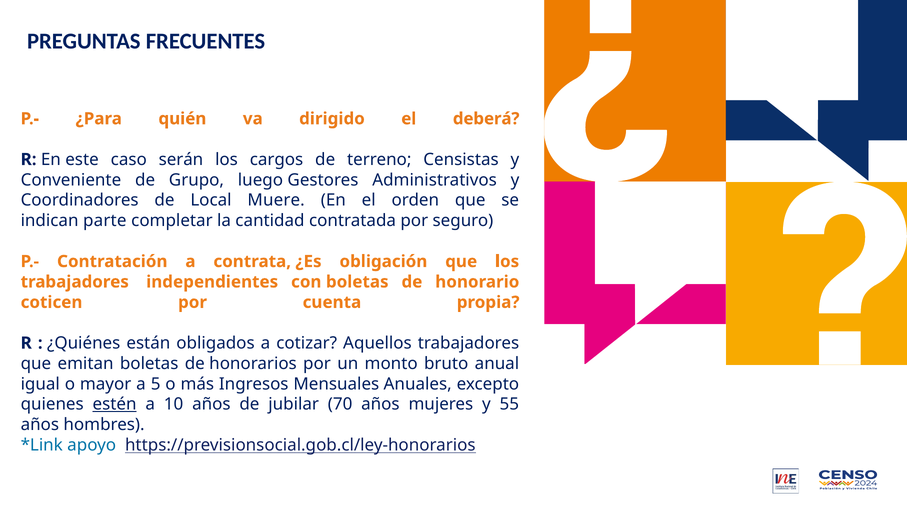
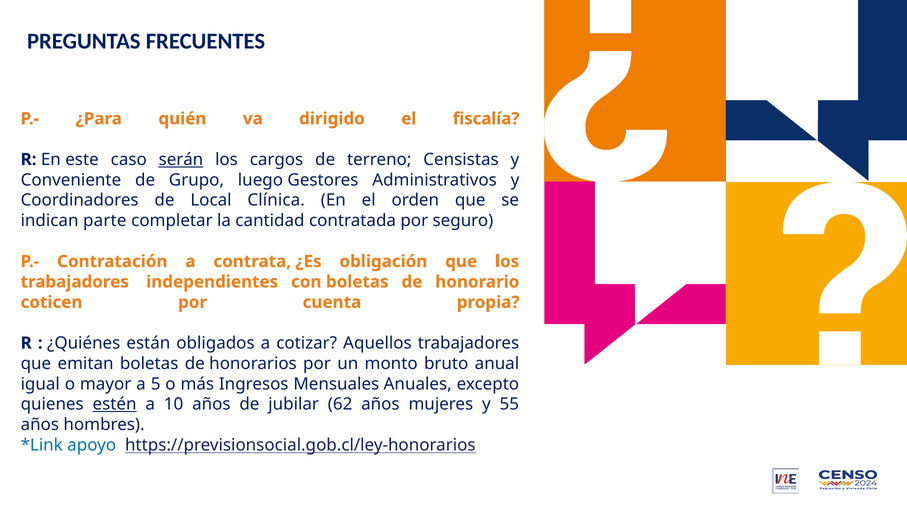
deberá: deberá -> fiscalía
serán underline: none -> present
Muere: Muere -> Clínica
70: 70 -> 62
